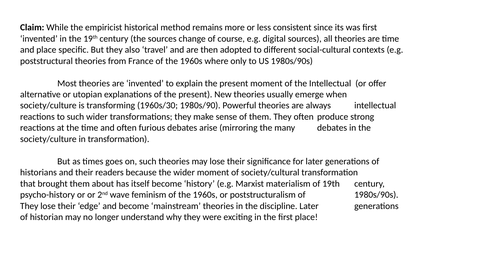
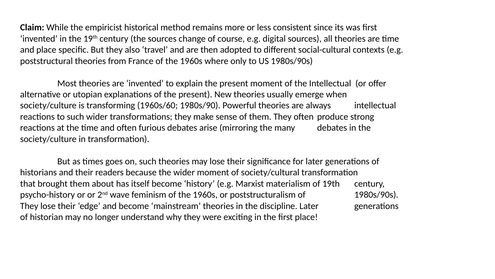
1960s/30: 1960s/30 -> 1960s/60
